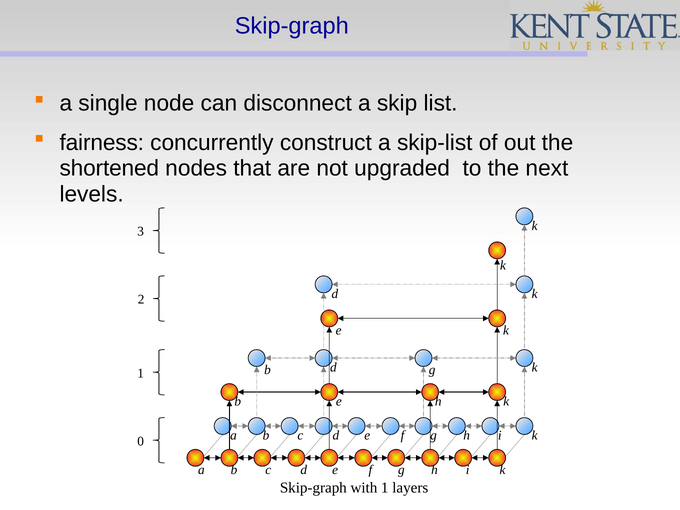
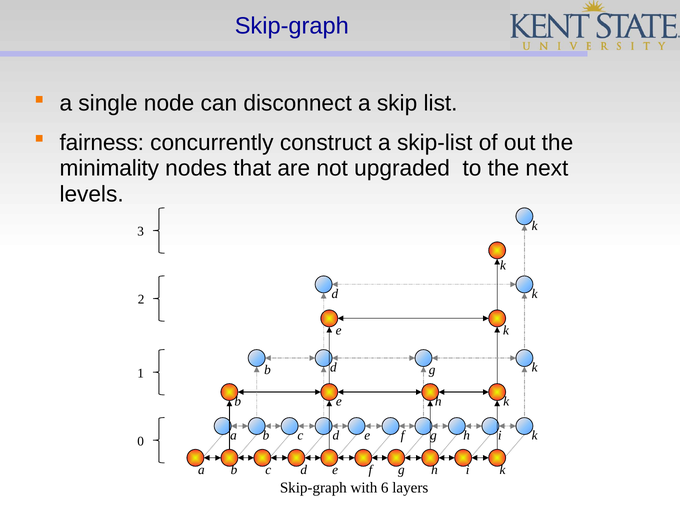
shortened: shortened -> minimality
with 1: 1 -> 6
